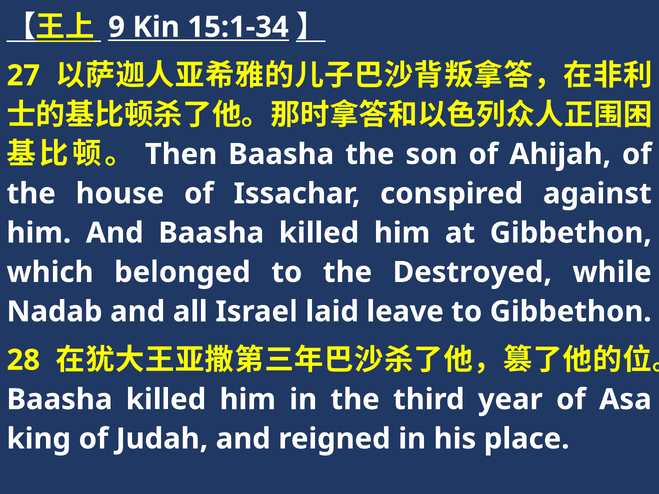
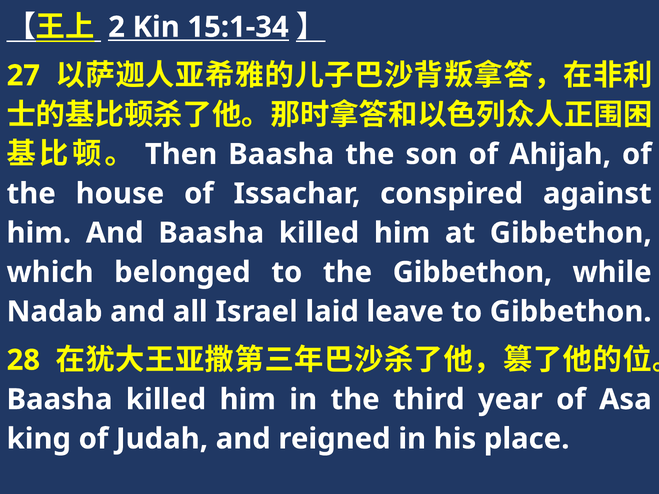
9: 9 -> 2
the Destroyed: Destroyed -> Gibbethon
